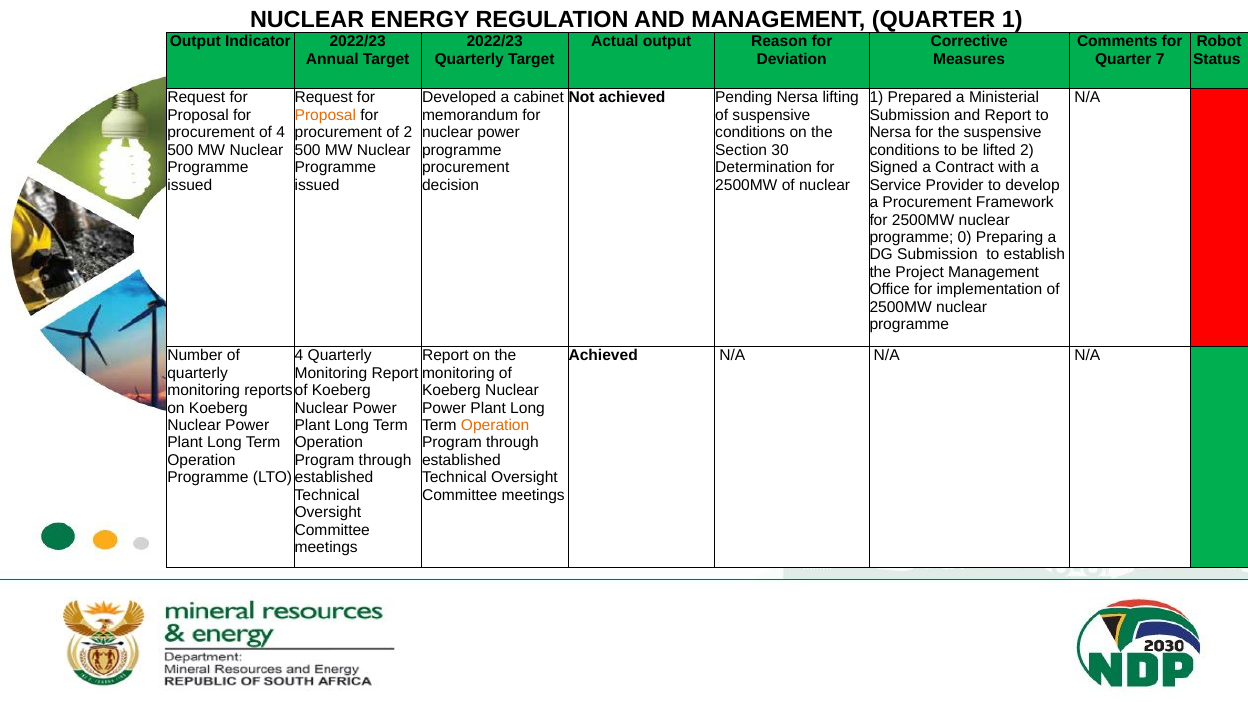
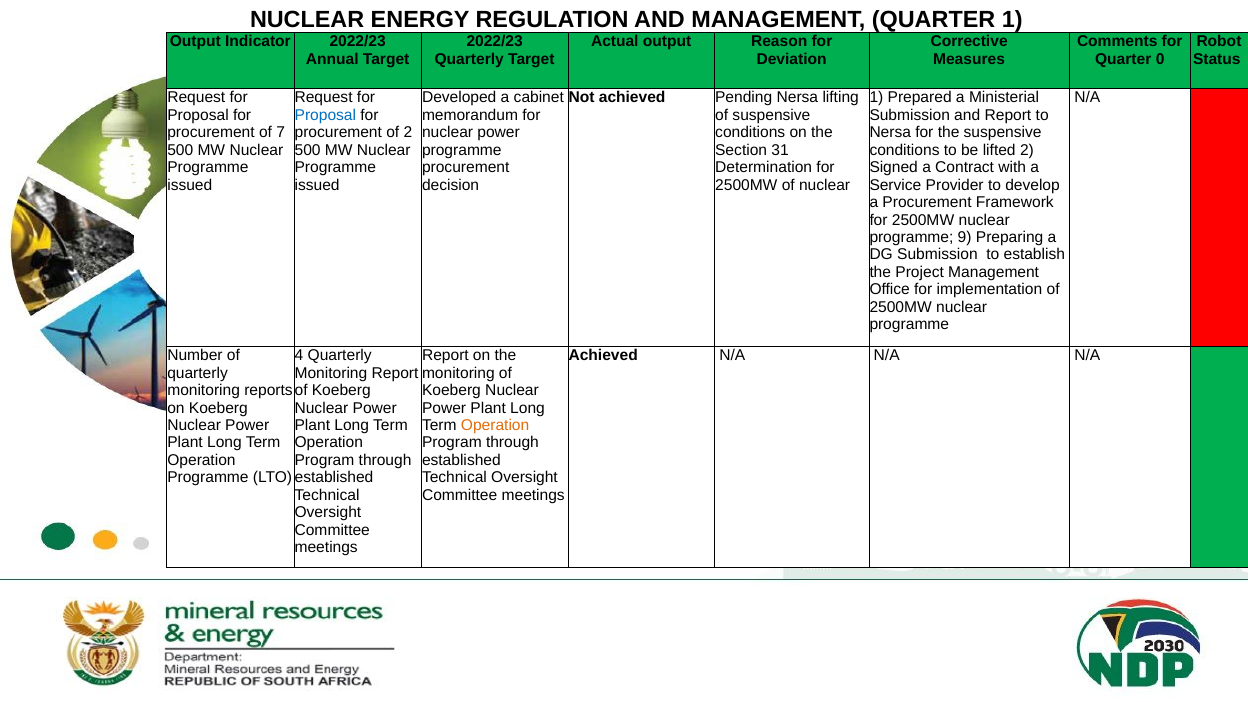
7: 7 -> 0
Proposal at (325, 115) colour: orange -> blue
of 4: 4 -> 7
30: 30 -> 31
0: 0 -> 9
